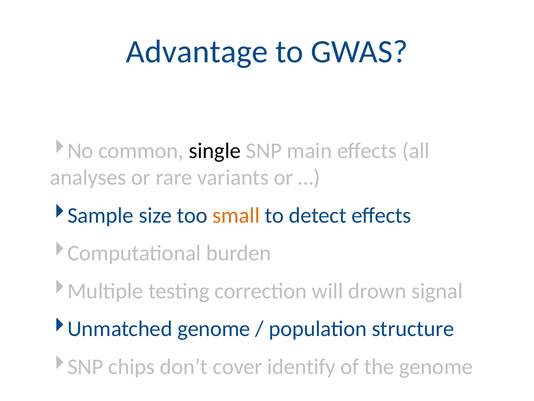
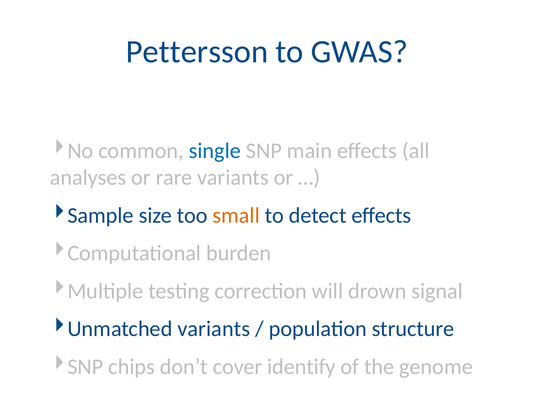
Advantage: Advantage -> Pettersson
single colour: black -> blue
Unmatched genome: genome -> variants
